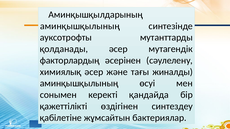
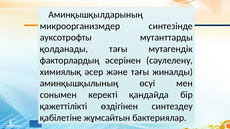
аминқышқылының at (80, 26): аминқышқылының -> микроорганизмдер
қолданады әсер: әсер -> тағы
